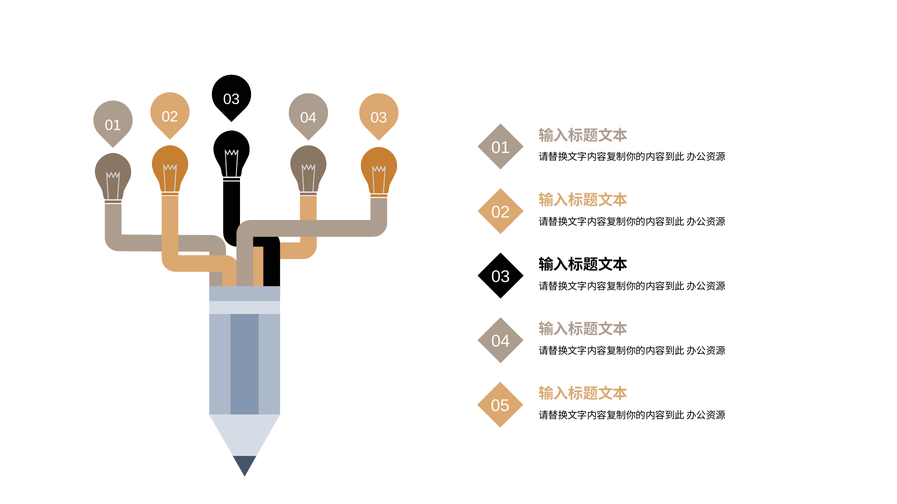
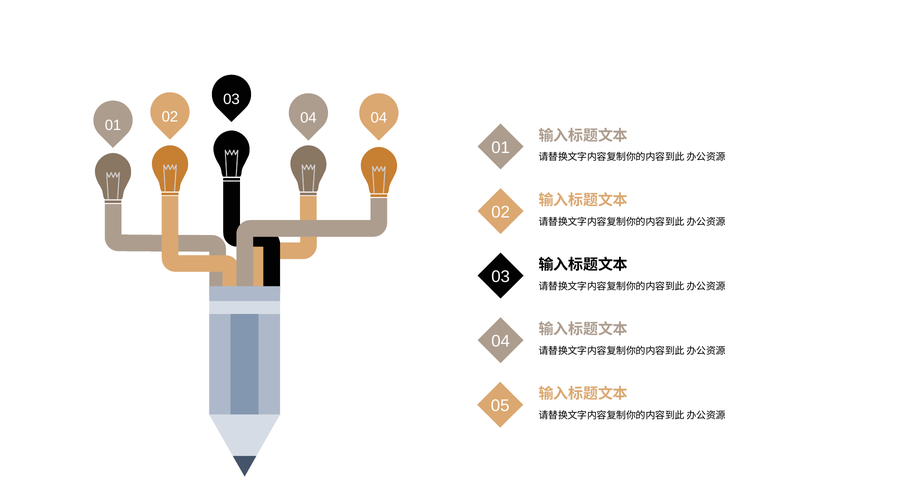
04 03: 03 -> 04
